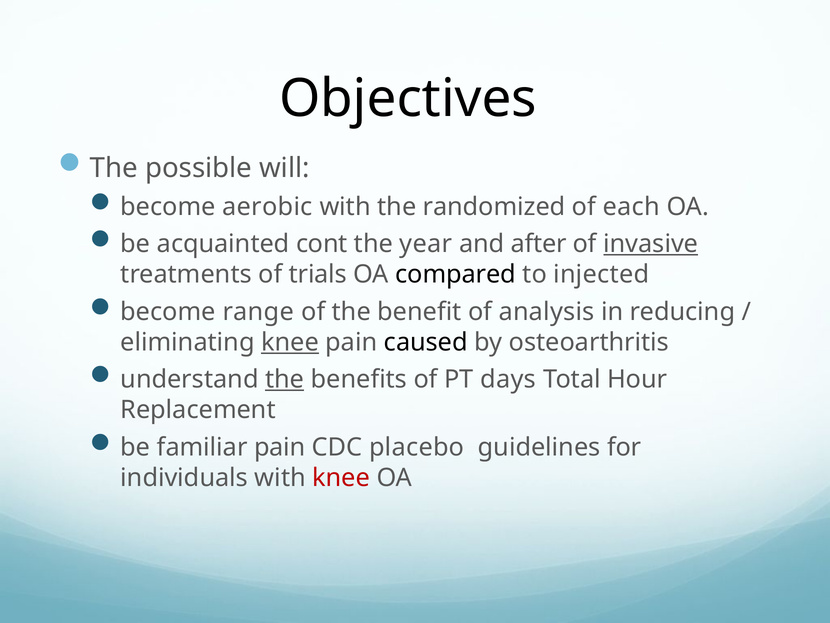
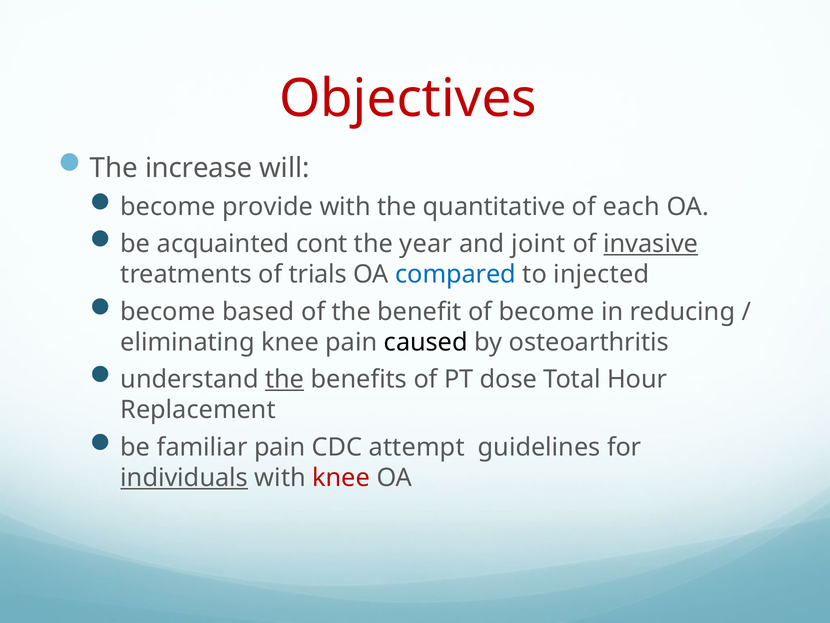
Objectives colour: black -> red
possible: possible -> increase
aerobic: aerobic -> provide
randomized: randomized -> quantitative
after: after -> joint
compared colour: black -> blue
range: range -> based
of analysis: analysis -> become
knee at (290, 342) underline: present -> none
days: days -> dose
placebo: placebo -> attempt
individuals underline: none -> present
